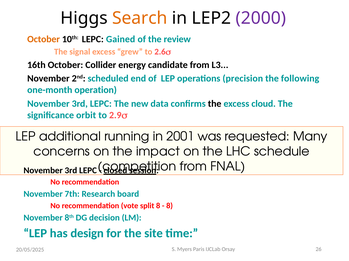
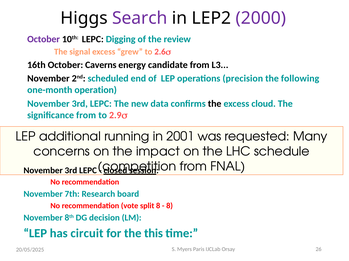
Search colour: orange -> purple
October at (44, 39) colour: orange -> purple
Gained: Gained -> Digging
Collider: Collider -> Caverns
significance orbit: orbit -> from
design: design -> circuit
site: site -> this
